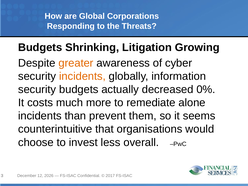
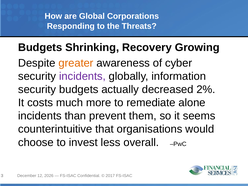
Litigation: Litigation -> Recovery
incidents at (82, 76) colour: orange -> purple
0%: 0% -> 2%
